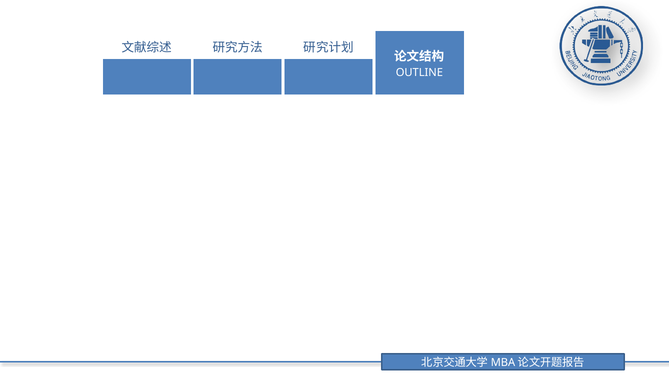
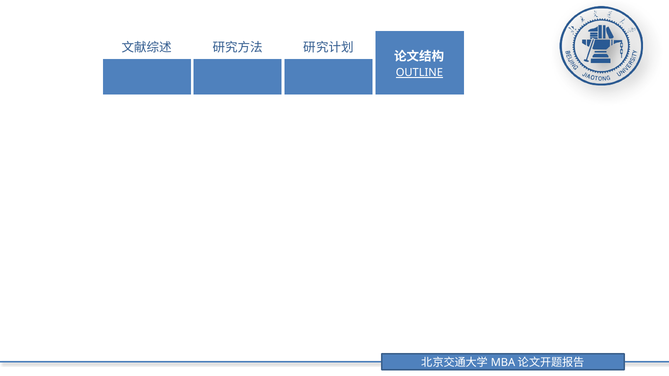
OUTLINE underline: none -> present
